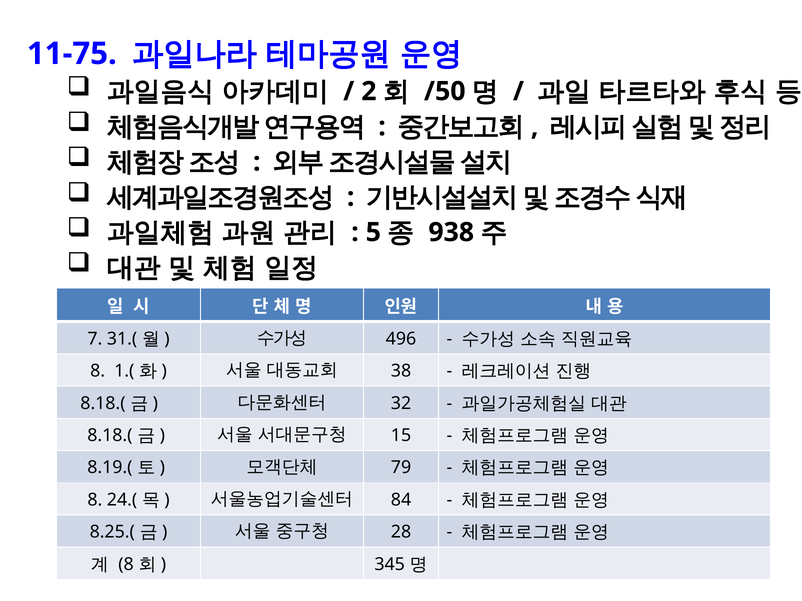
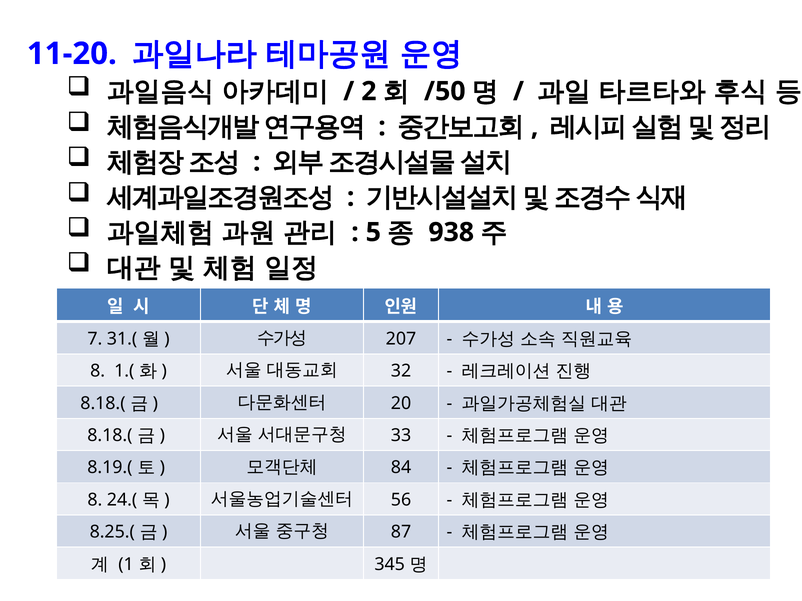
11-75: 11-75 -> 11-20
496: 496 -> 207
38: 38 -> 32
32: 32 -> 20
15: 15 -> 33
79: 79 -> 84
84: 84 -> 56
28: 28 -> 87
8 at (126, 565): 8 -> 1
